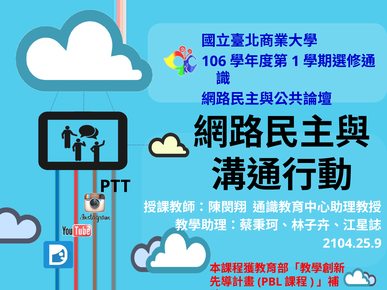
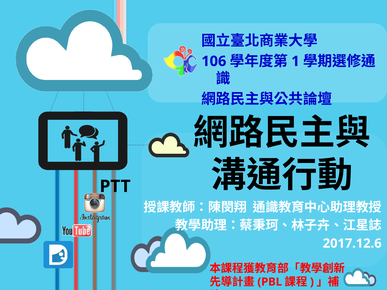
2104.25.9: 2104.25.9 -> 2017.12.6
